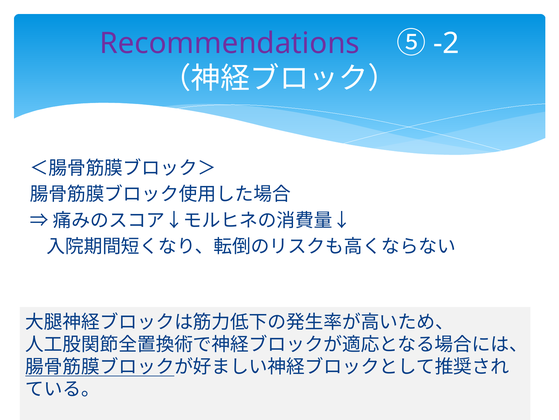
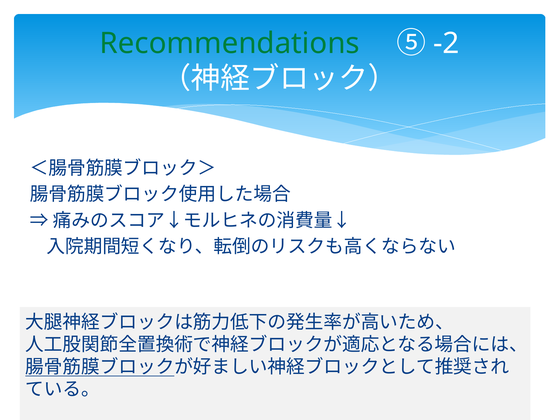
Recommendations colour: purple -> green
